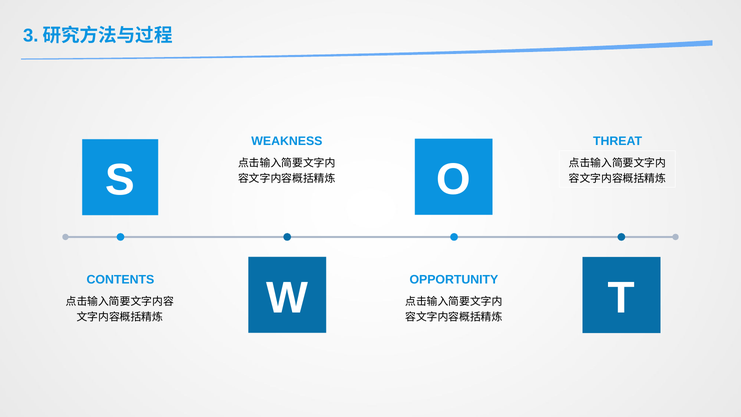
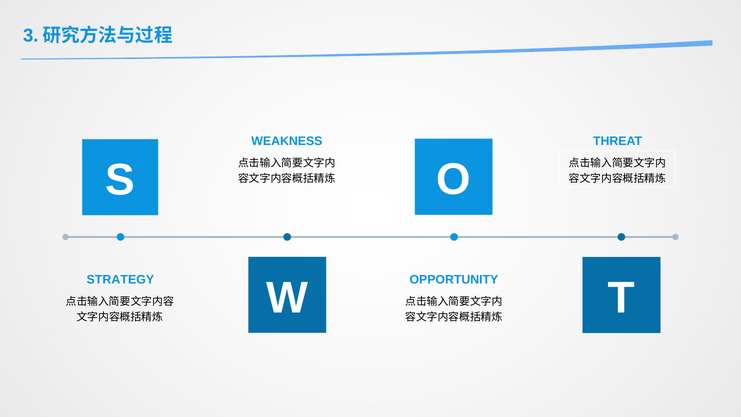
CONTENTS: CONTENTS -> STRATEGY
